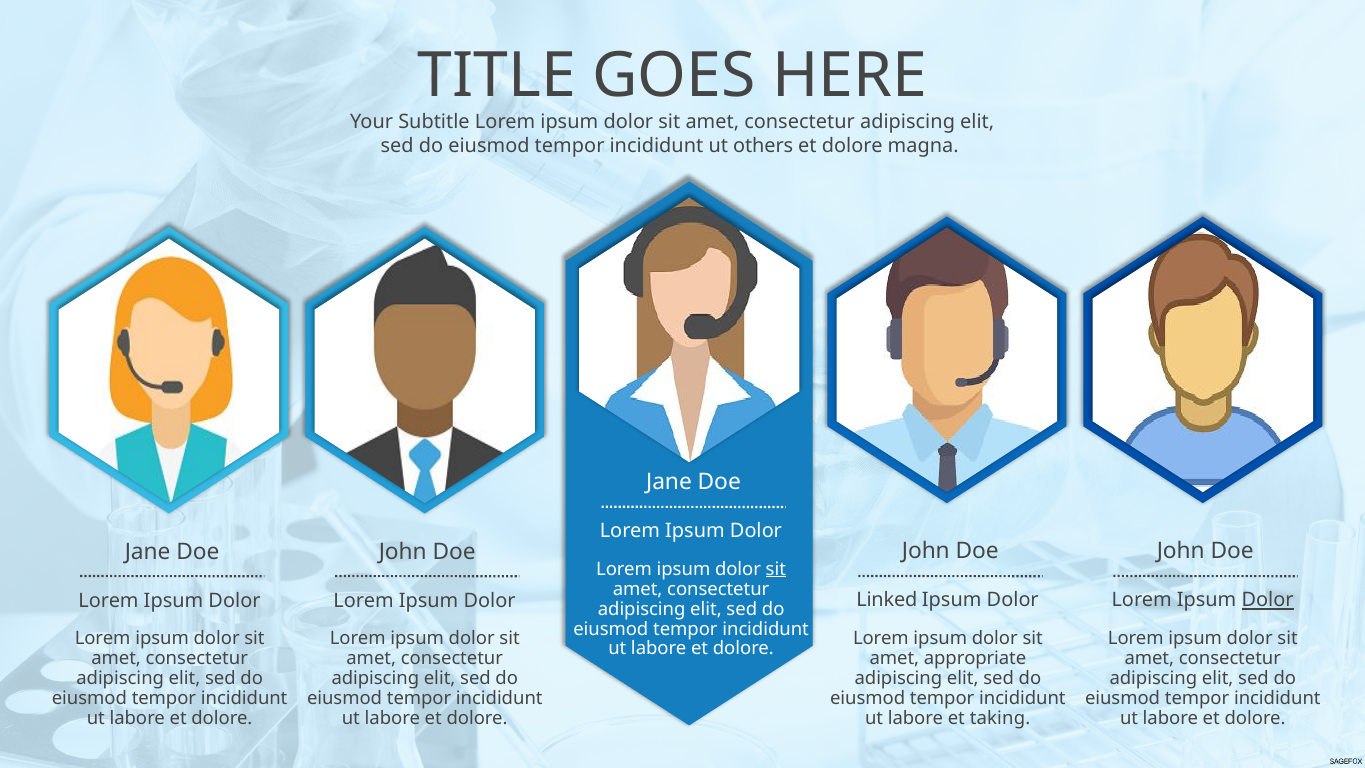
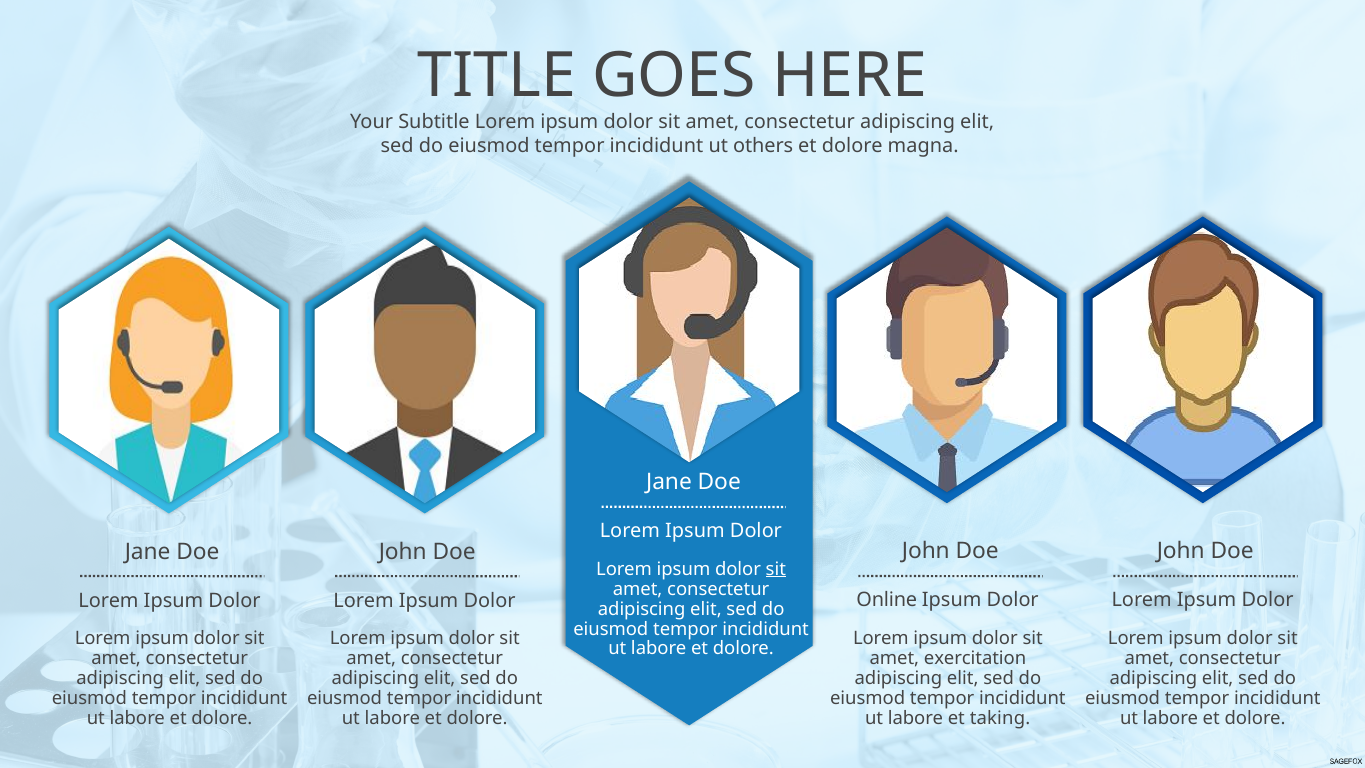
Linked: Linked -> Online
Dolor at (1268, 600) underline: present -> none
appropriate: appropriate -> exercitation
